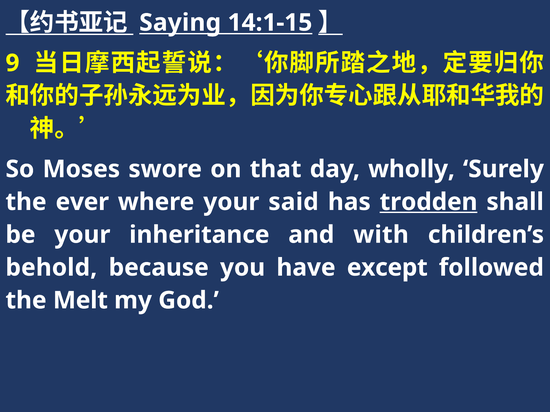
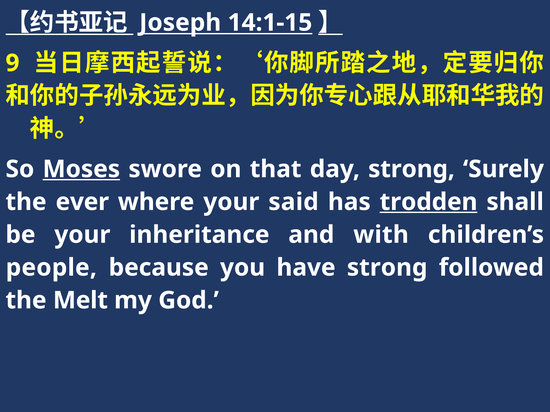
Saying: Saying -> Joseph
Moses underline: none -> present
day wholly: wholly -> strong
behold: behold -> people
have except: except -> strong
